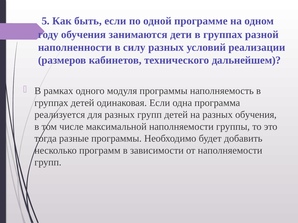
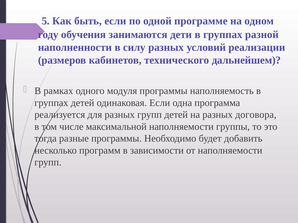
разных обучения: обучения -> договора
